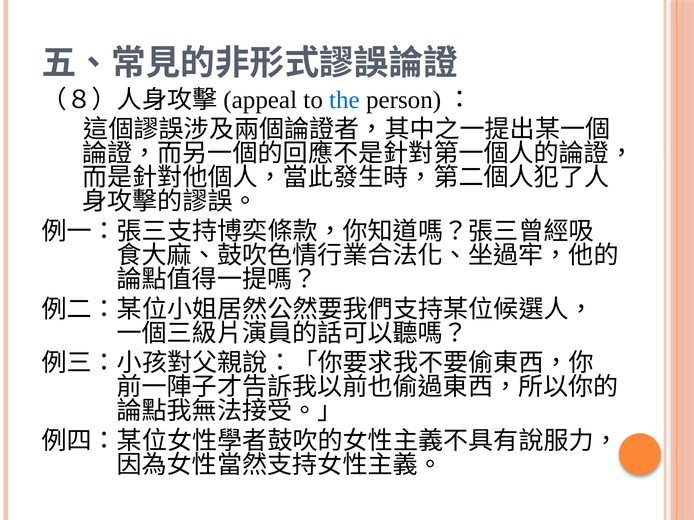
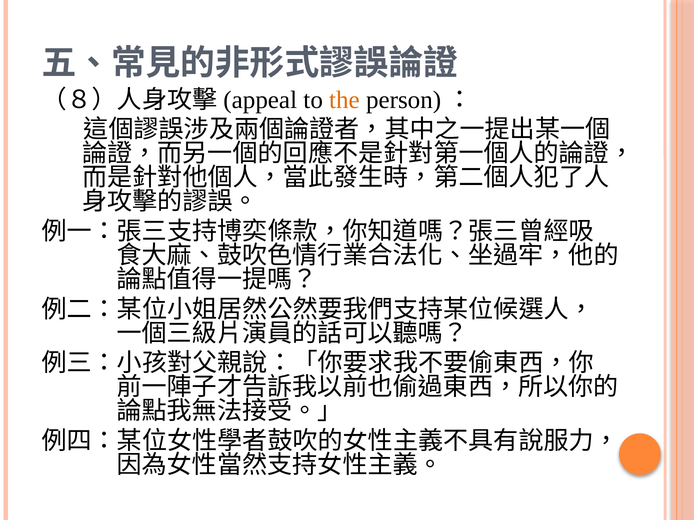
the colour: blue -> orange
